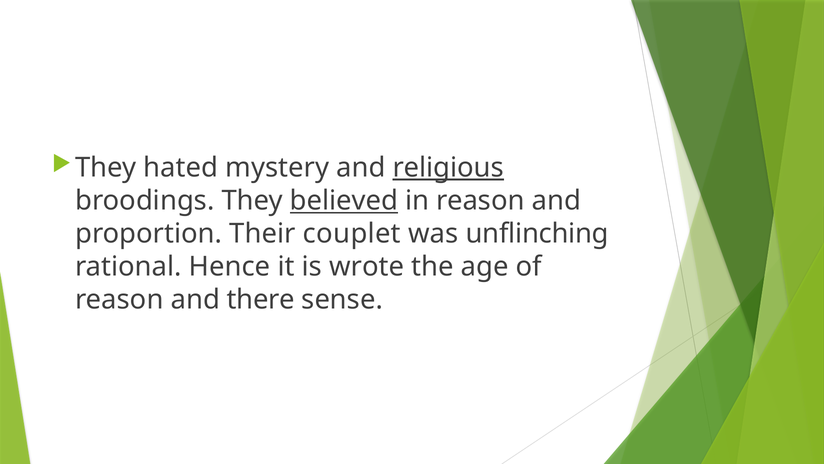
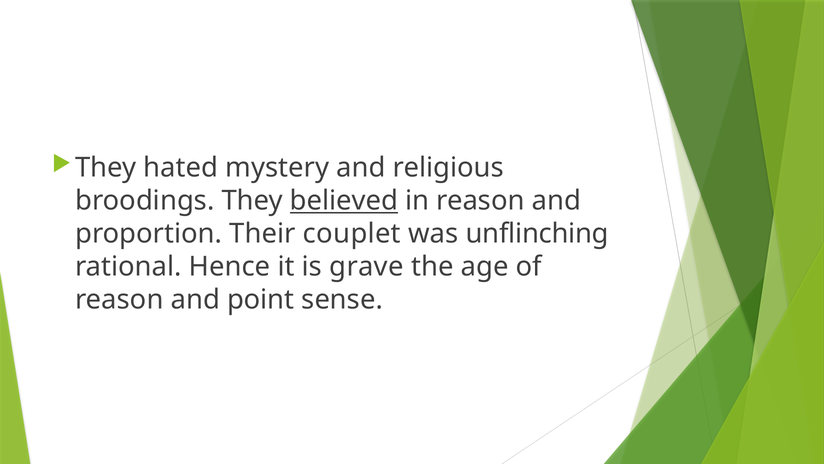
religious underline: present -> none
wrote: wrote -> grave
there: there -> point
